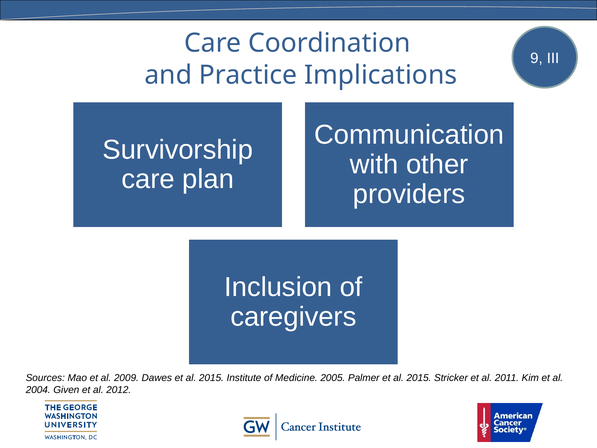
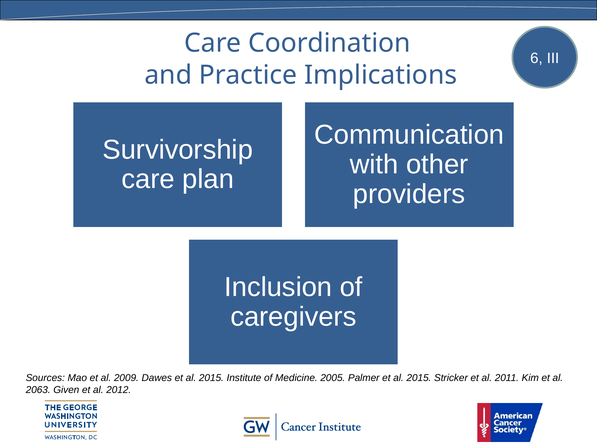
9: 9 -> 6
2004: 2004 -> 2063
